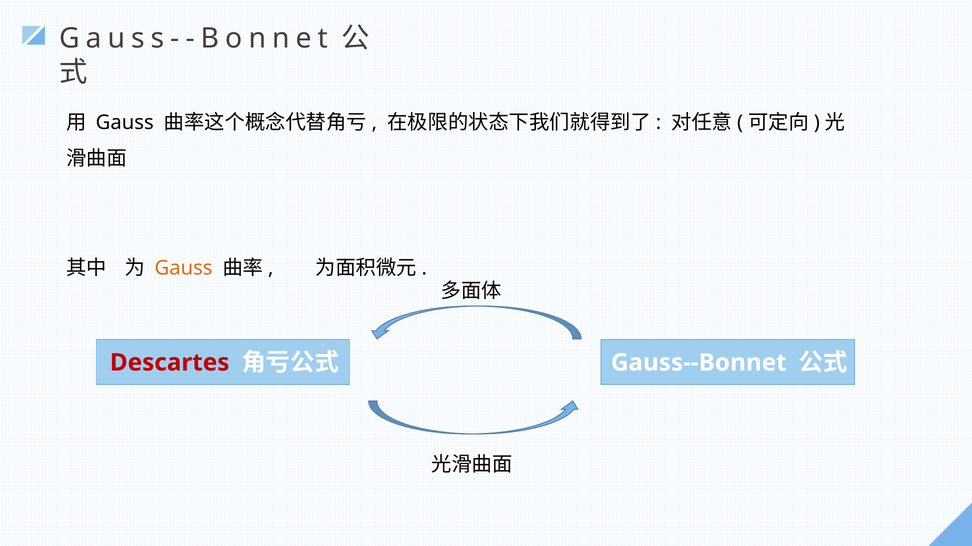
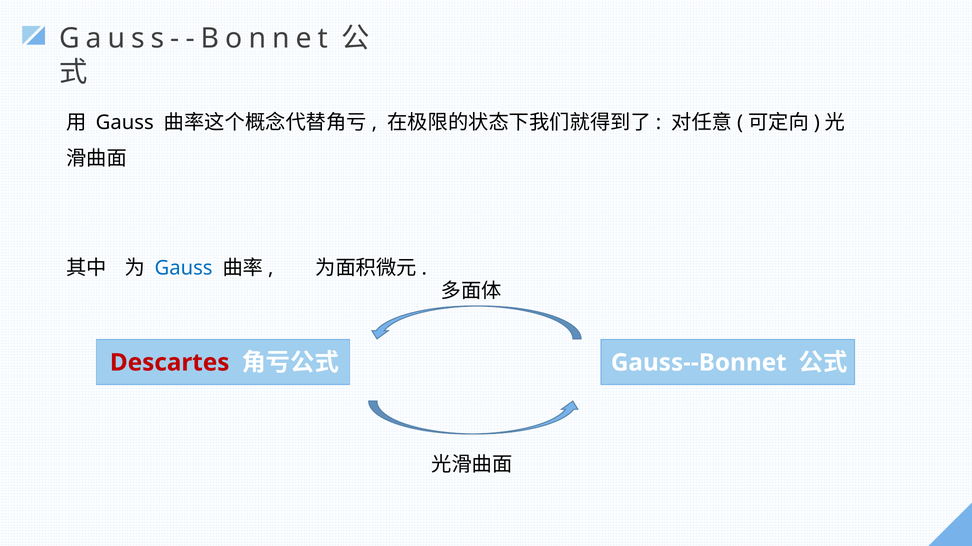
Gauss at (184, 268) colour: orange -> blue
